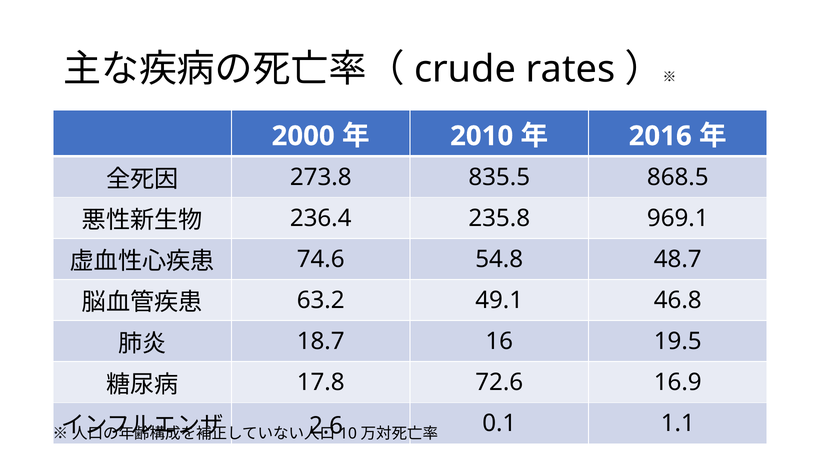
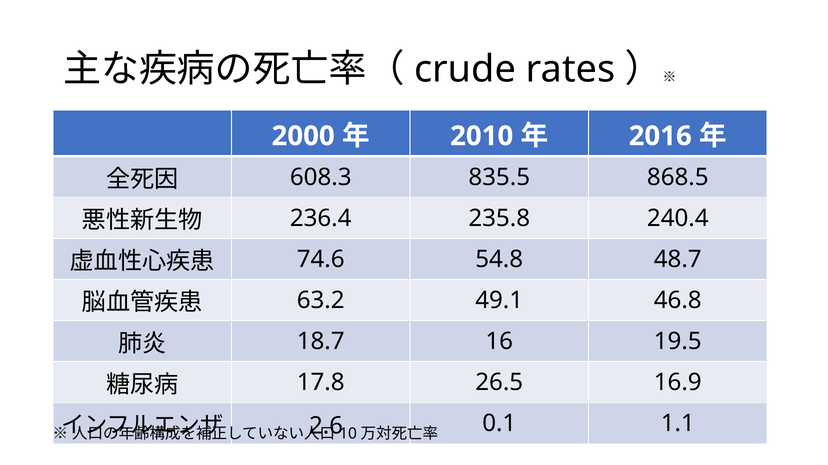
273.8: 273.8 -> 608.3
969.1: 969.1 -> 240.4
72.6: 72.6 -> 26.5
